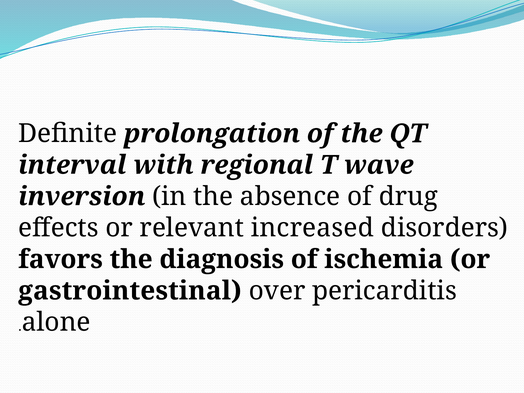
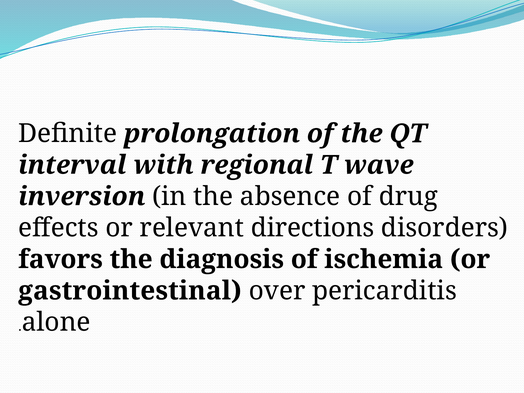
increased: increased -> directions
